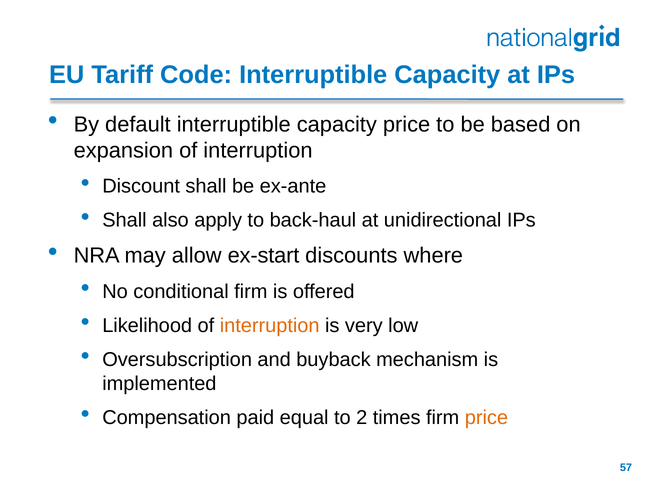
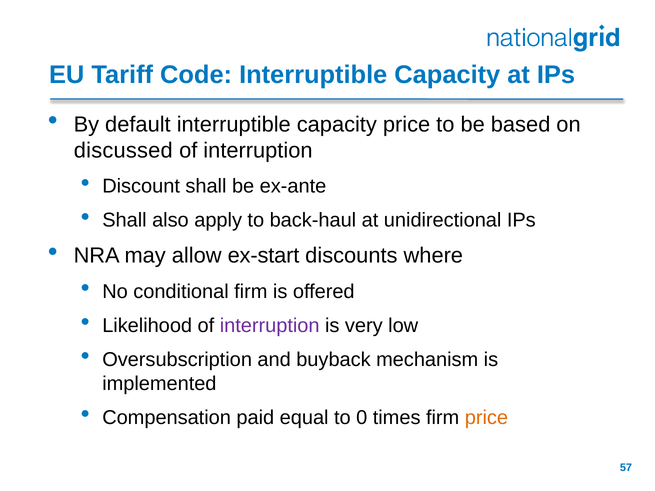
expansion: expansion -> discussed
interruption at (270, 326) colour: orange -> purple
2: 2 -> 0
